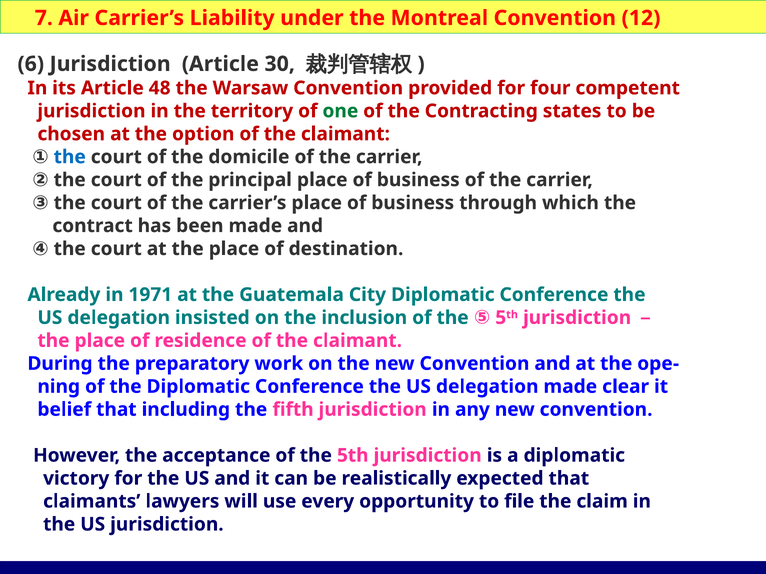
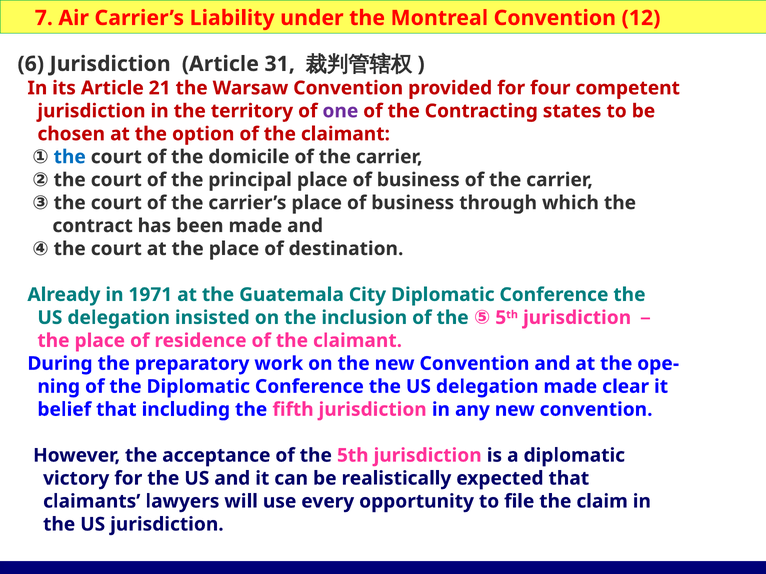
30: 30 -> 31
48: 48 -> 21
one colour: green -> purple
